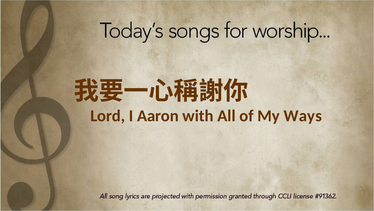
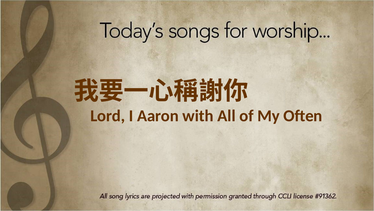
Ways: Ways -> Often
